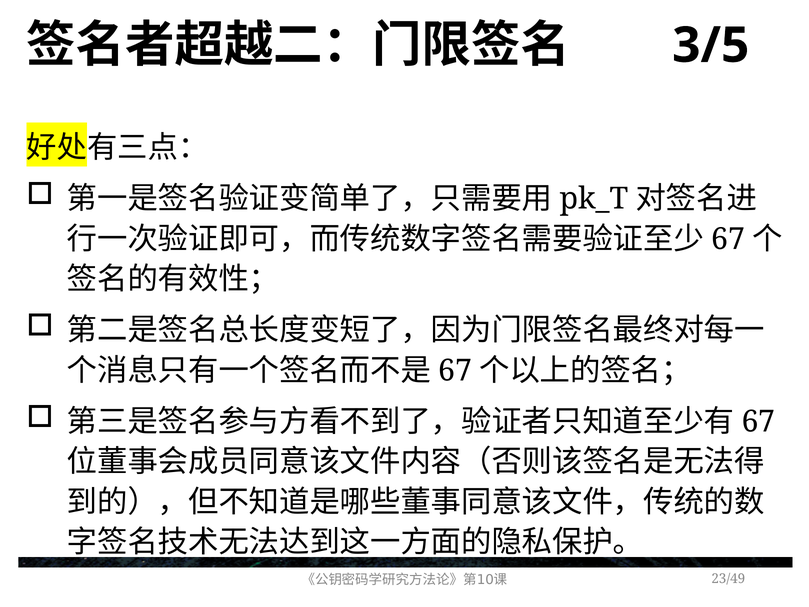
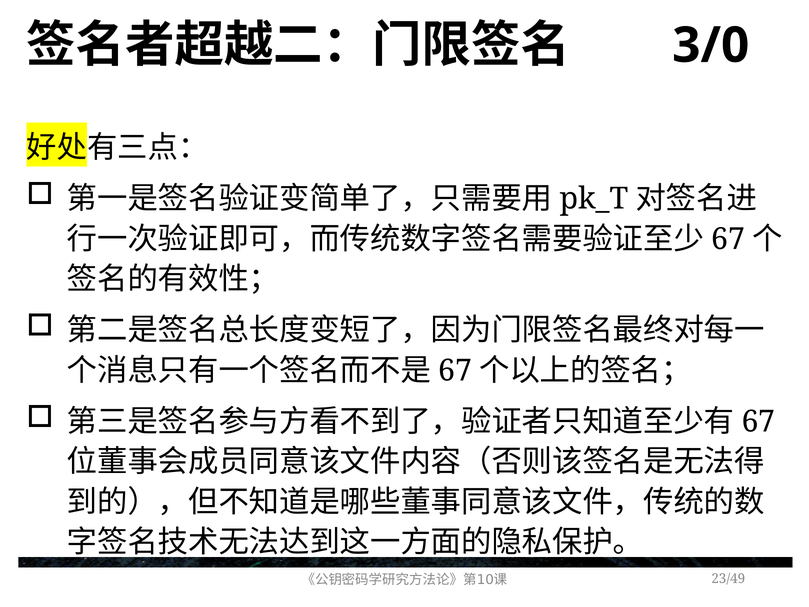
3/5: 3/5 -> 3/0
